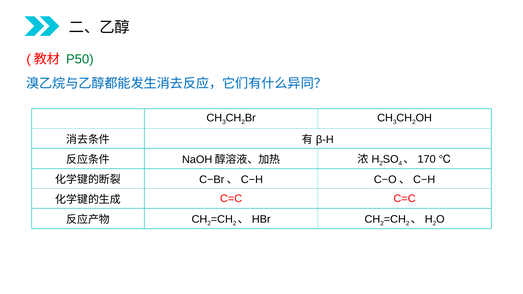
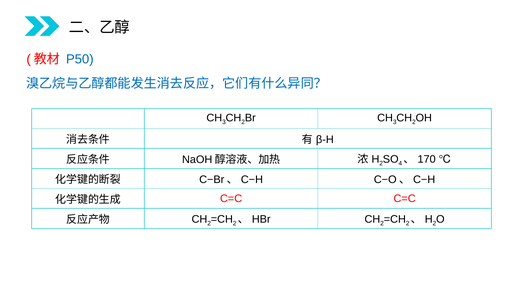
P50 colour: green -> blue
